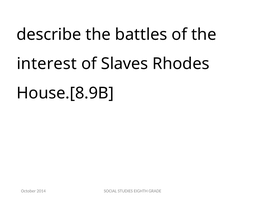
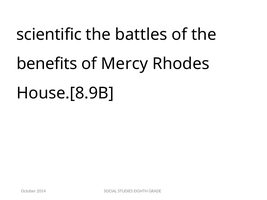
describe: describe -> scientific
interest: interest -> benefits
Slaves: Slaves -> Mercy
